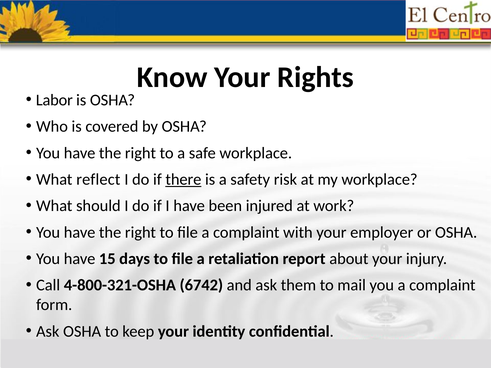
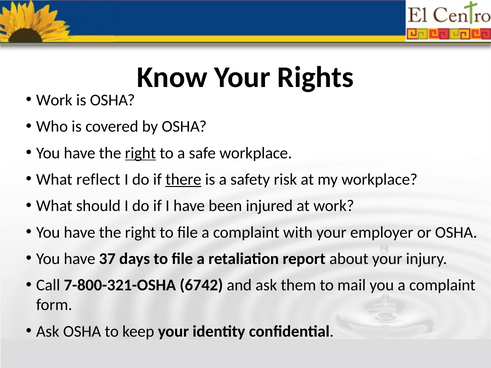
Labor at (54, 100): Labor -> Work
right at (140, 153) underline: none -> present
15: 15 -> 37
4-800-321-OSHA: 4-800-321-OSHA -> 7-800-321-OSHA
